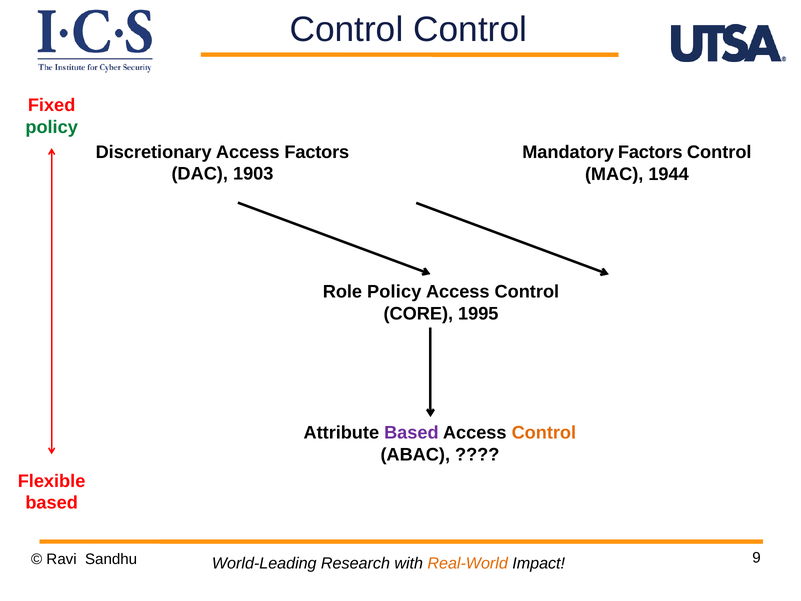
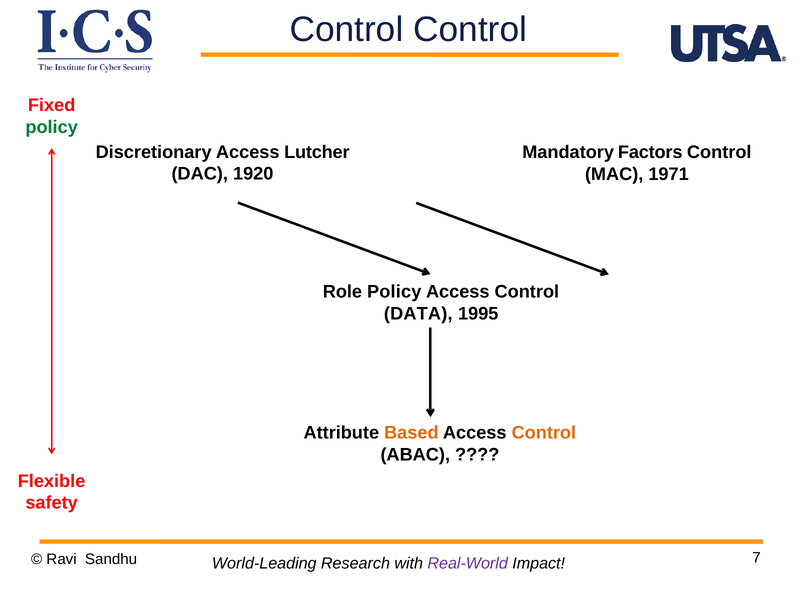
Access Factors: Factors -> Lutcher
1903: 1903 -> 1920
1944: 1944 -> 1971
CORE: CORE -> DATA
Based at (411, 433) colour: purple -> orange
based at (52, 503): based -> safety
9: 9 -> 7
Real-World colour: orange -> purple
